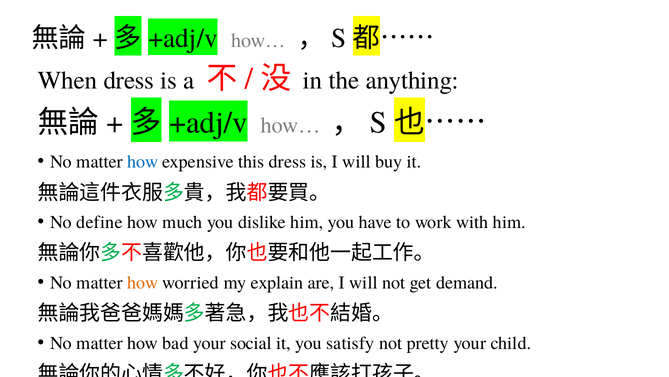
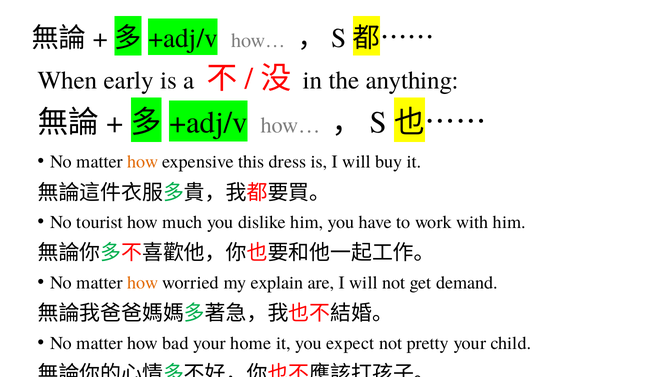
When dress: dress -> early
how at (143, 162) colour: blue -> orange
define: define -> tourist
social: social -> home
satisfy: satisfy -> expect
